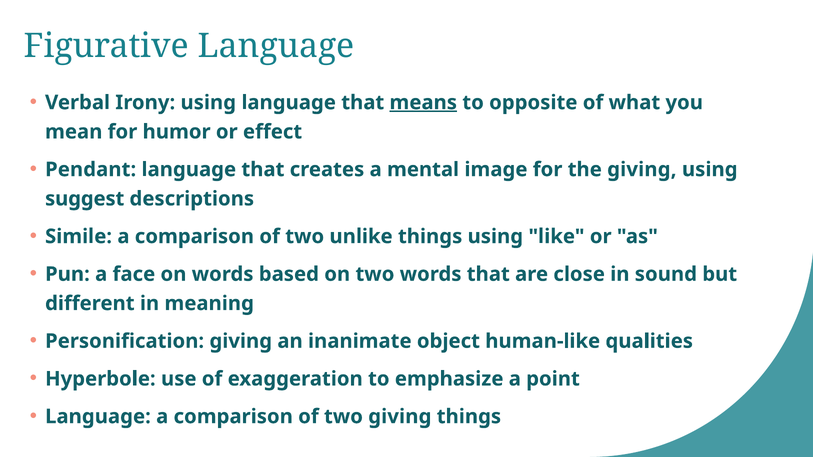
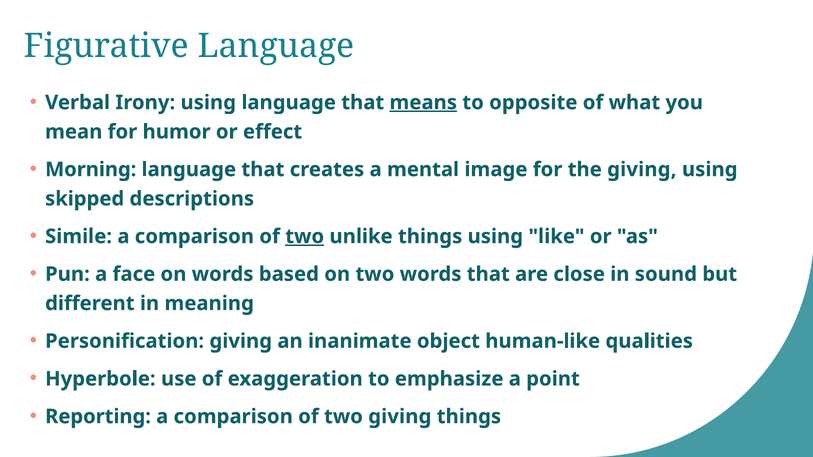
Pendant: Pendant -> Morning
suggest: suggest -> skipped
two at (305, 237) underline: none -> present
Language at (98, 417): Language -> Reporting
